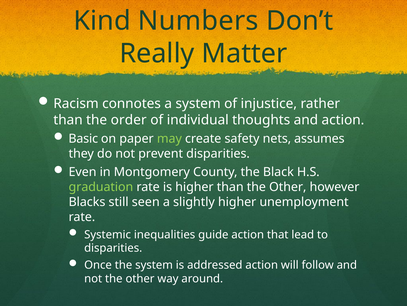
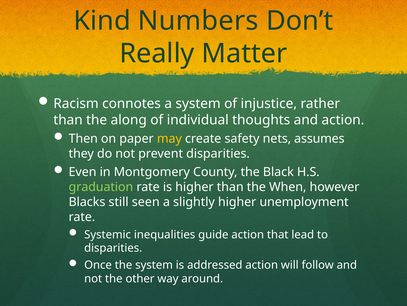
order: order -> along
Basic: Basic -> Then
may colour: light green -> yellow
than the Other: Other -> When
